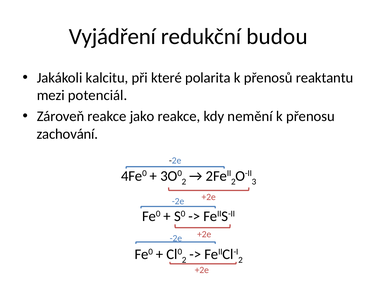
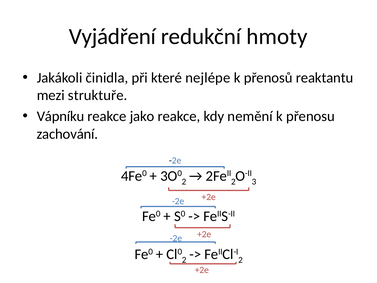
budou: budou -> hmoty
kalcitu: kalcitu -> činidla
polarita: polarita -> nejlépe
potenciál: potenciál -> struktuře
Zároveň: Zároveň -> Vápníku
